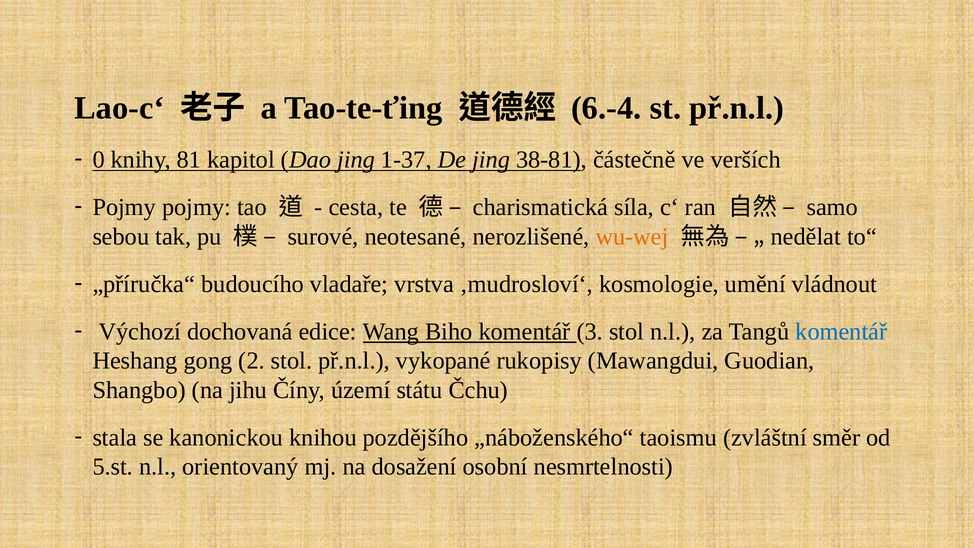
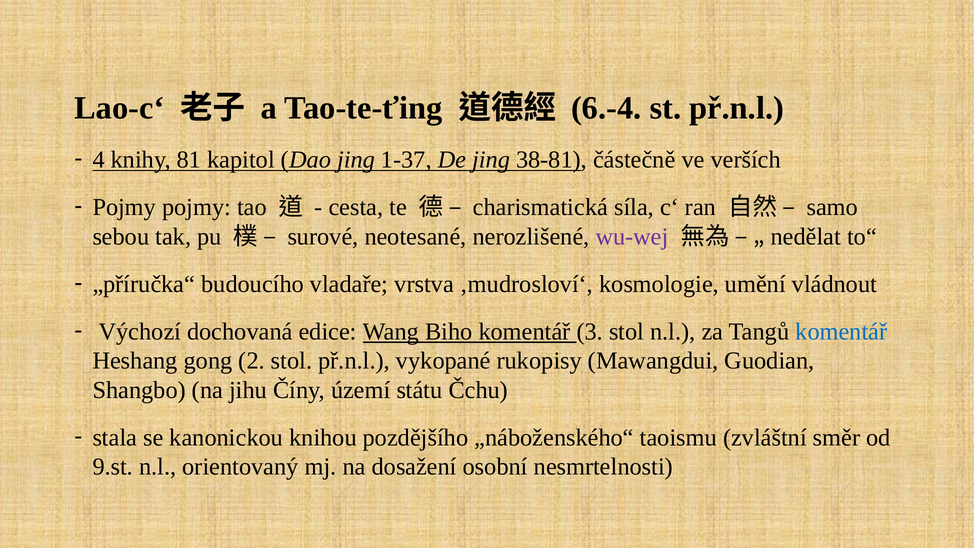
0: 0 -> 4
wu-wej colour: orange -> purple
5.st: 5.st -> 9.st
